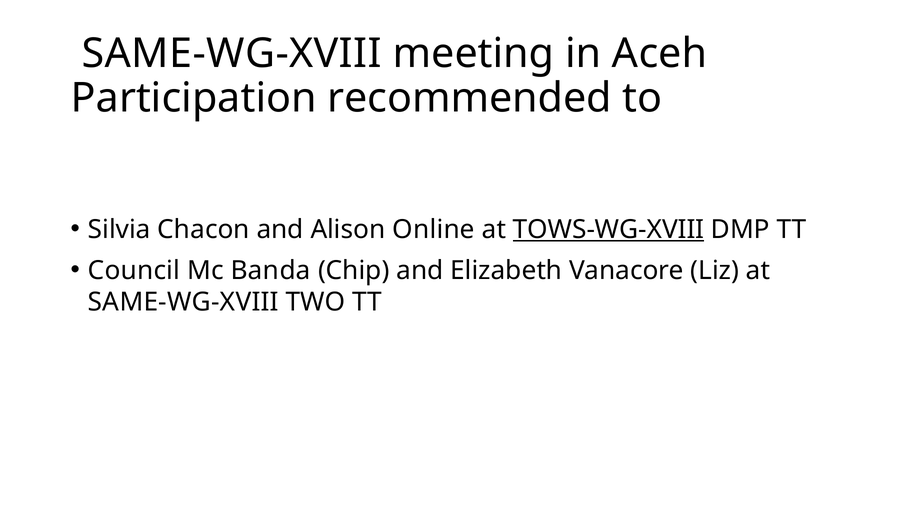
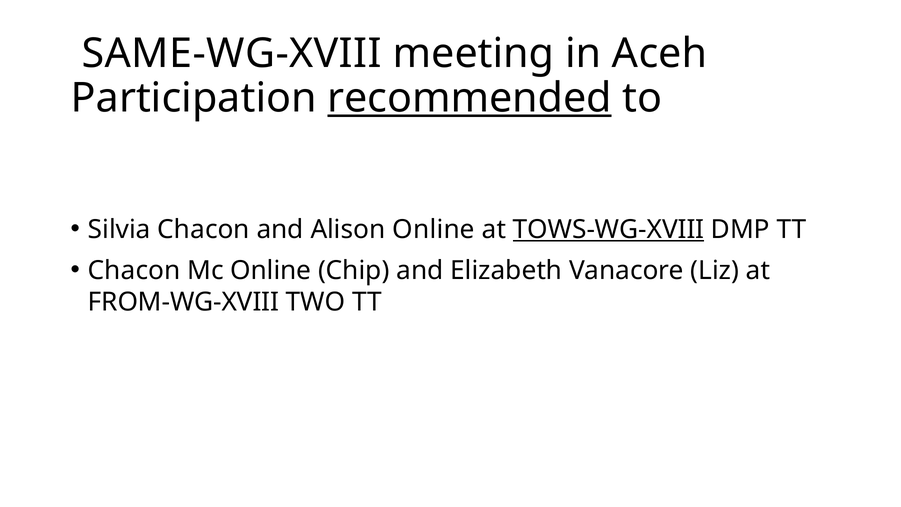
recommended underline: none -> present
Council at (134, 270): Council -> Chacon
Mc Banda: Banda -> Online
SAME-WG-XVIII at (183, 302): SAME-WG-XVIII -> FROM-WG-XVIII
